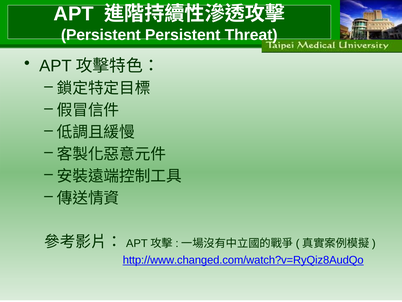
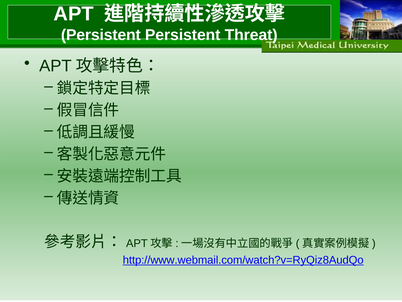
http://www.changed.com/watch?v=RyQiz8AudQo: http://www.changed.com/watch?v=RyQiz8AudQo -> http://www.webmail.com/watch?v=RyQiz8AudQo
